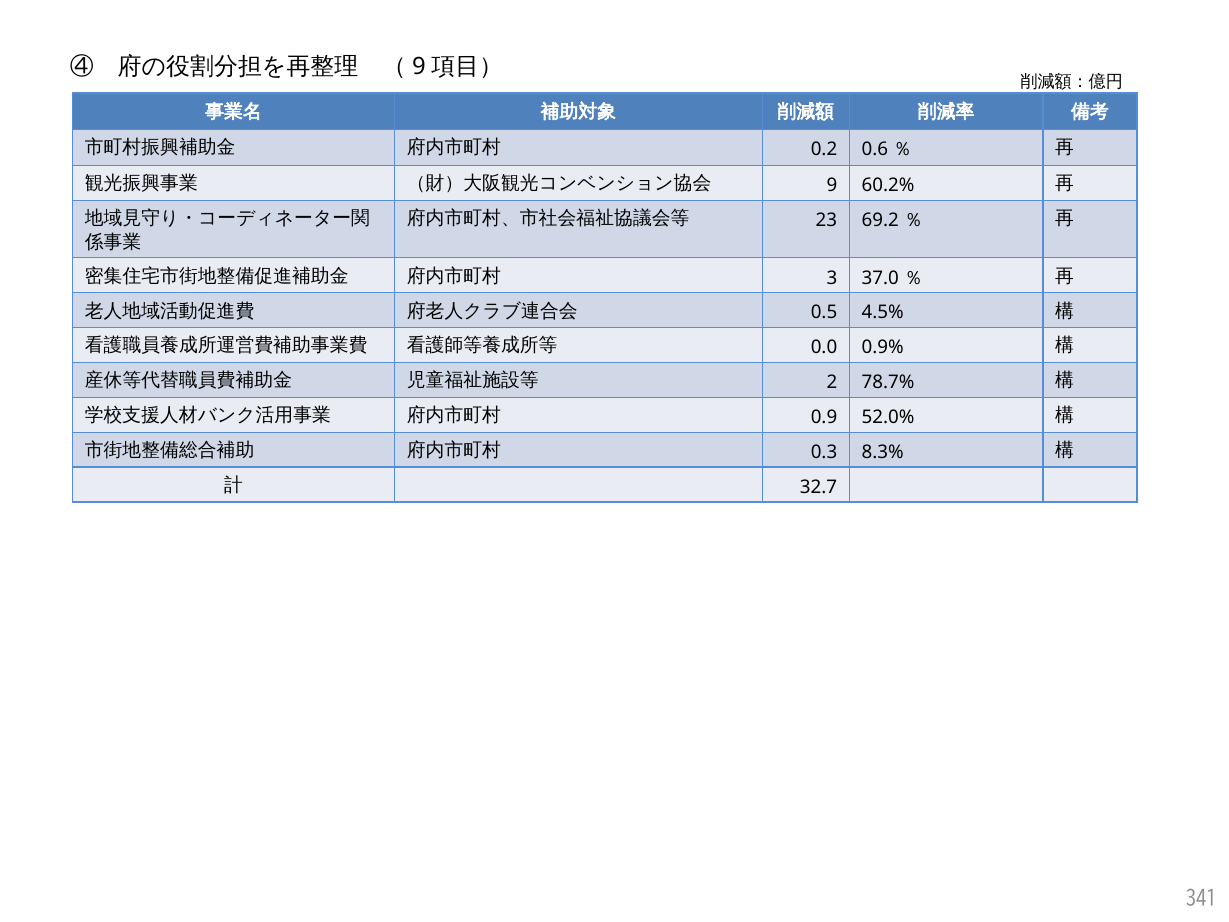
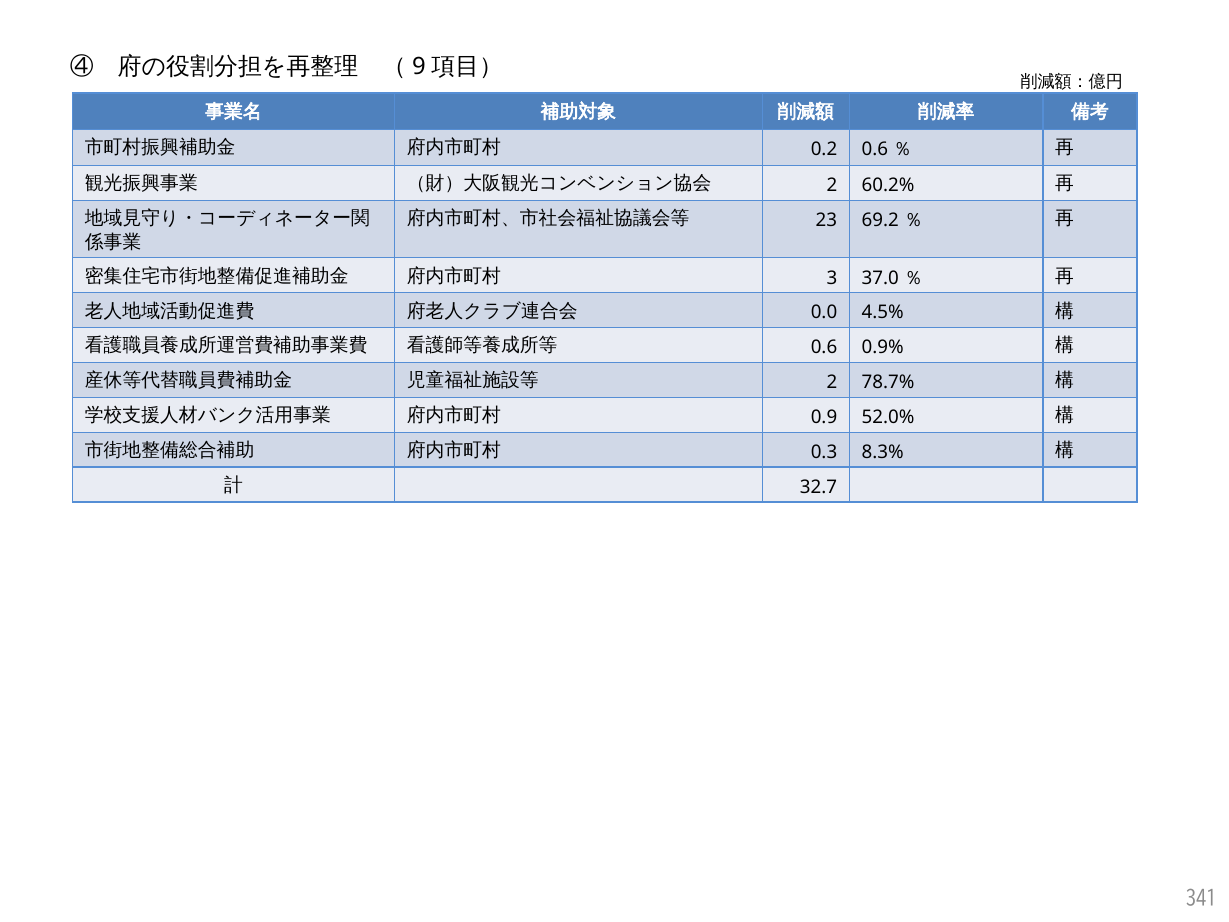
9 at (832, 185): 9 -> 2
0.5: 0.5 -> 0.0
0.0 at (824, 348): 0.0 -> 0.6
